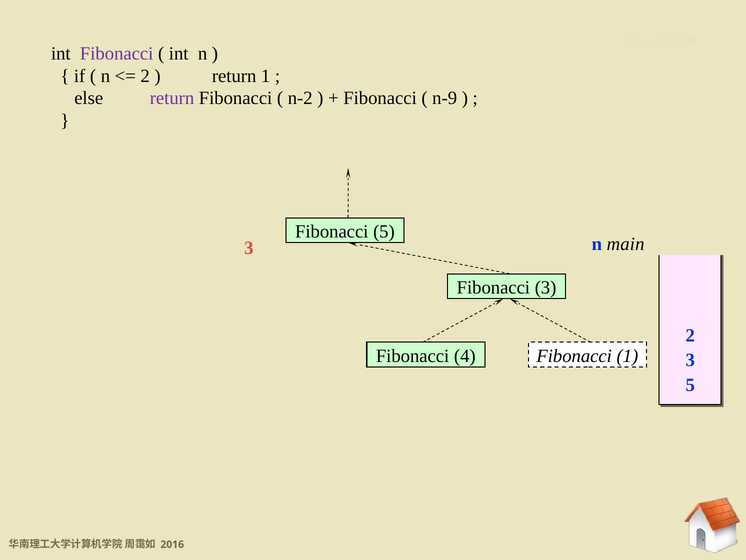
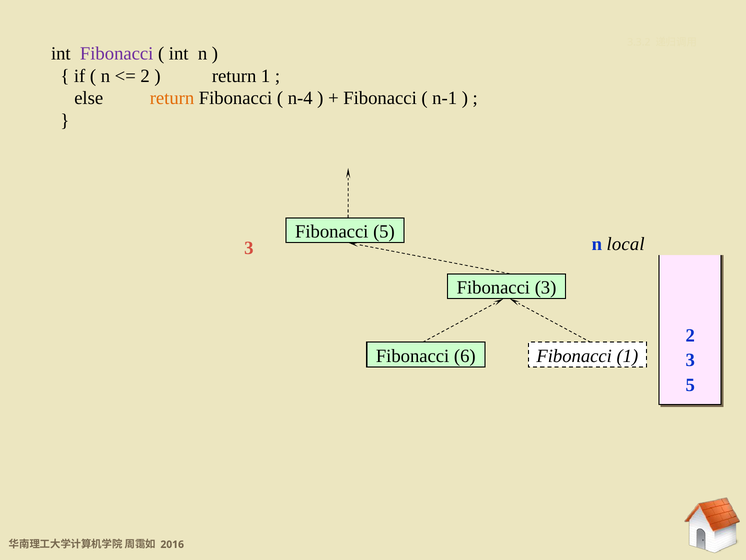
return at (172, 98) colour: purple -> orange
n-2: n-2 -> n-4
n-9: n-9 -> n-1
main: main -> local
4: 4 -> 6
